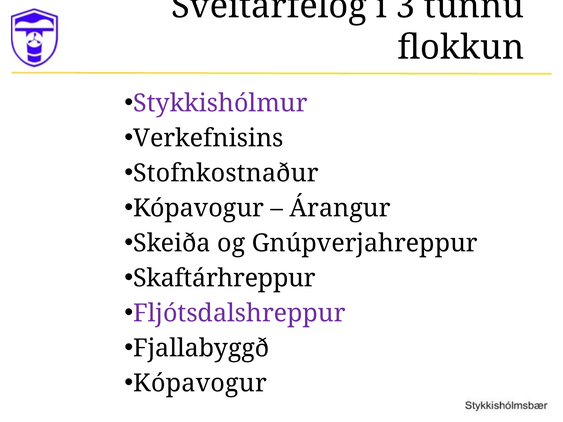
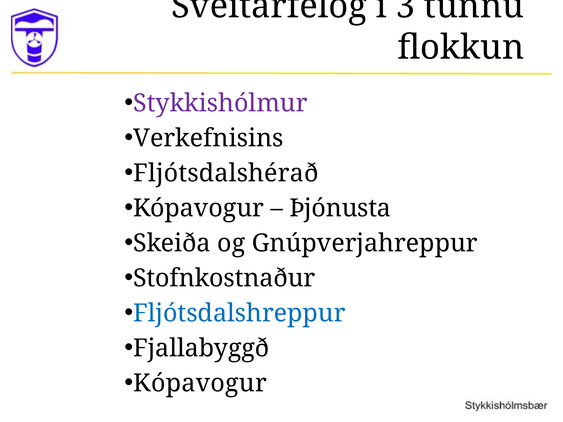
Stofnkostnaður: Stofnkostnaður -> Fljótsdalshérað
Árangur: Árangur -> Þjónusta
Skaftárhreppur: Skaftárhreppur -> Stofnkostnaður
Fljótsdalshreppur colour: purple -> blue
